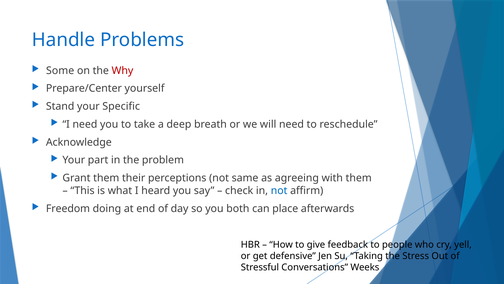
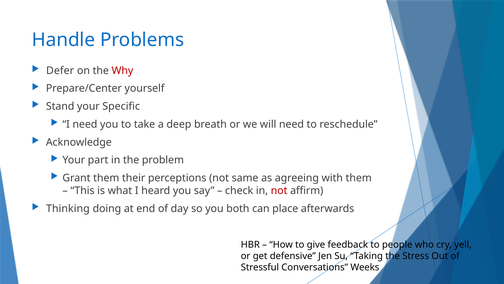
Some: Some -> Defer
not at (279, 190) colour: blue -> red
Freedom: Freedom -> Thinking
